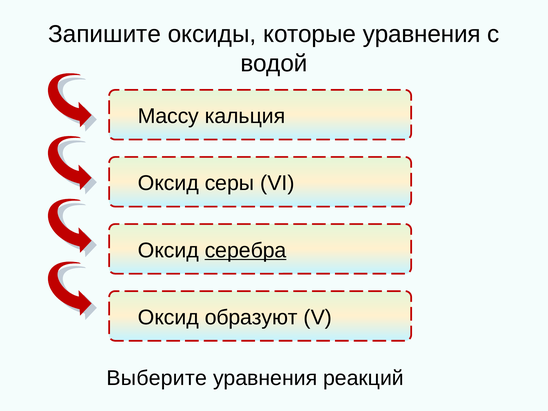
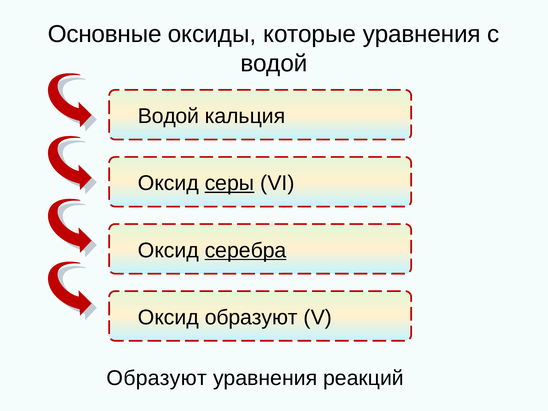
Запишите: Запишите -> Основные
Массу at (168, 116): Массу -> Водой
серы underline: none -> present
Выберите at (157, 378): Выберите -> Образуют
